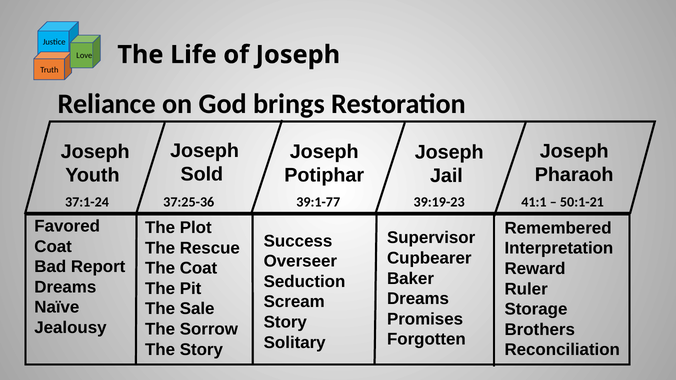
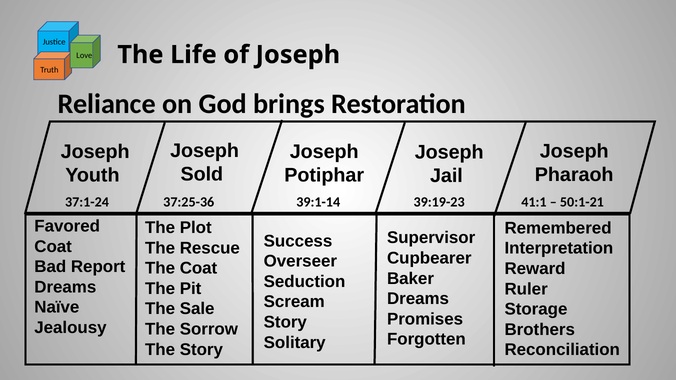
39:1-77: 39:1-77 -> 39:1-14
